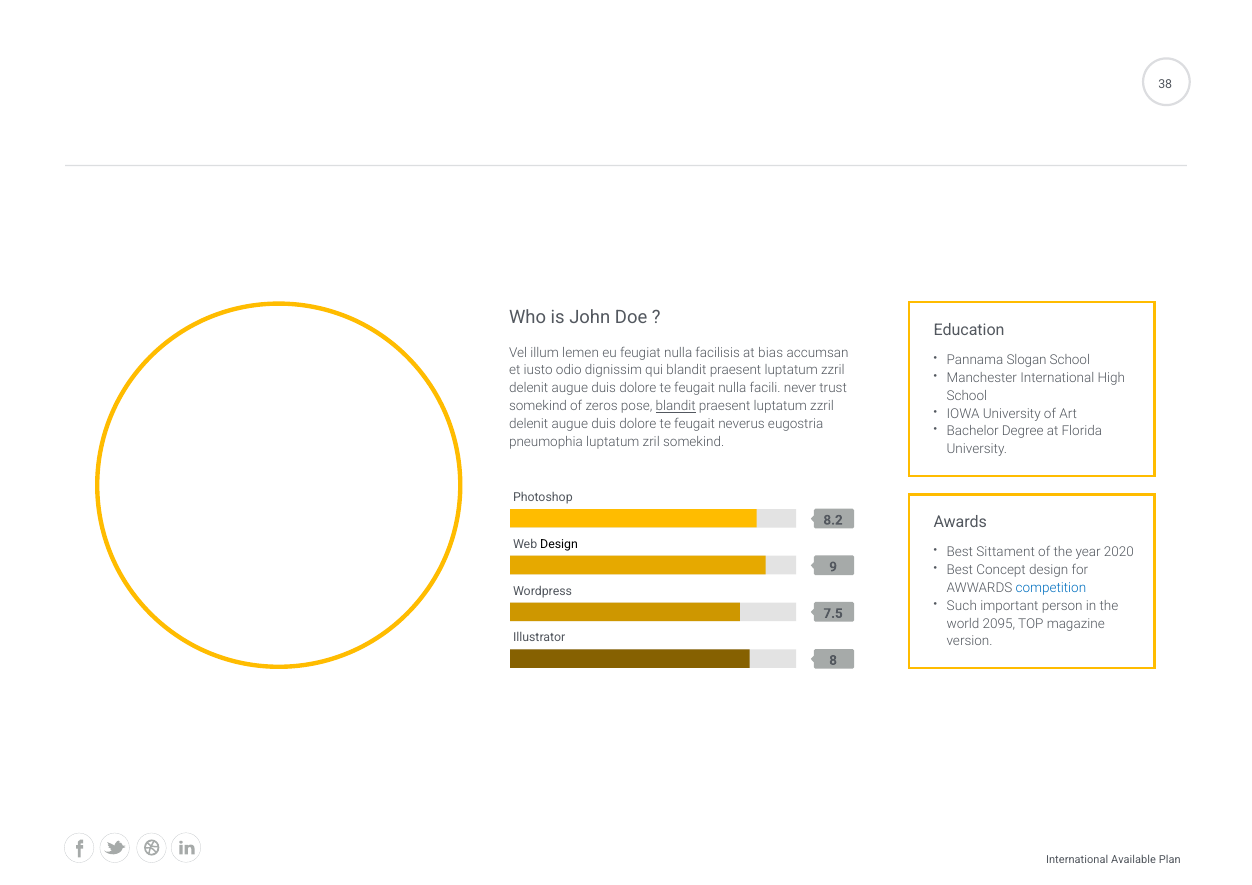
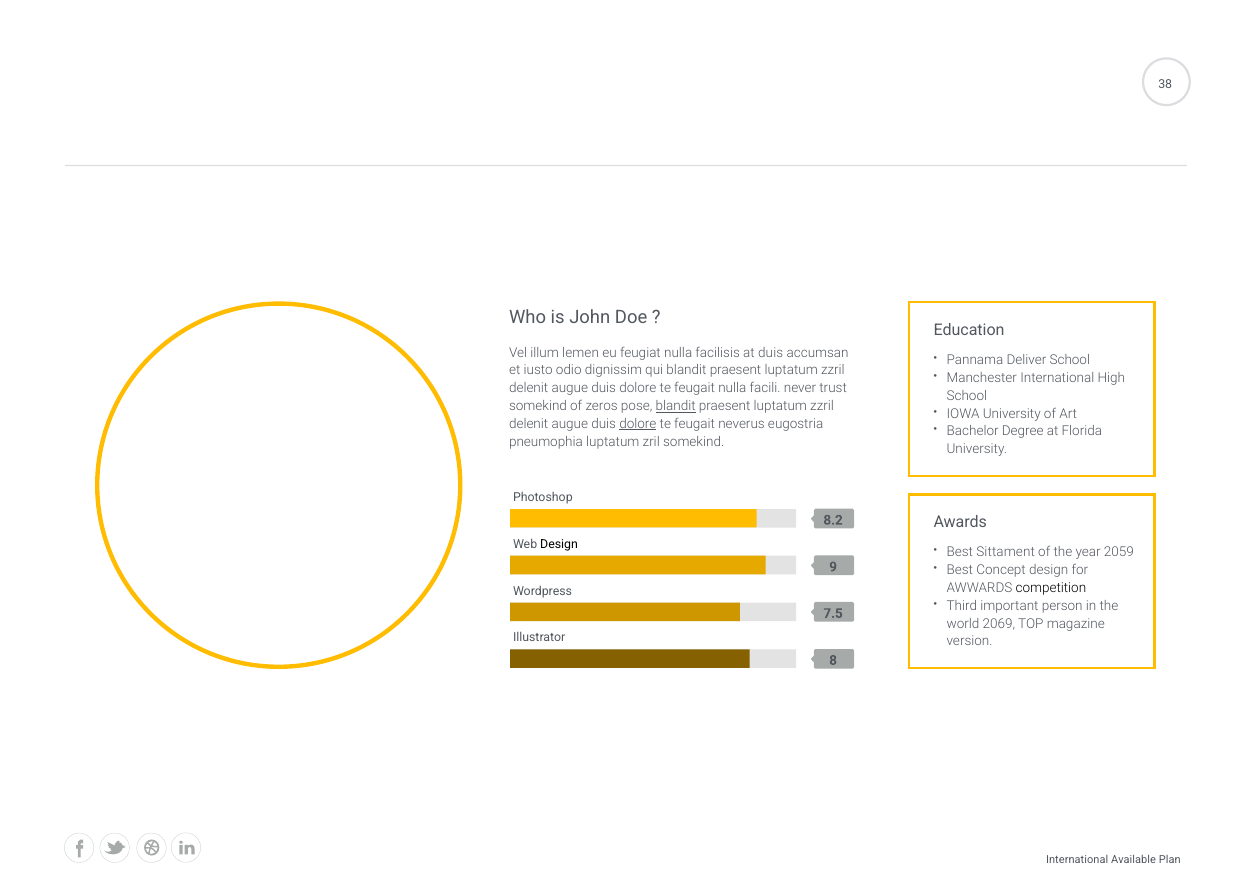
at bias: bias -> duis
Slogan: Slogan -> Deliver
dolore at (638, 424) underline: none -> present
2020: 2020 -> 2059
competition colour: blue -> black
Such: Such -> Third
2095: 2095 -> 2069
